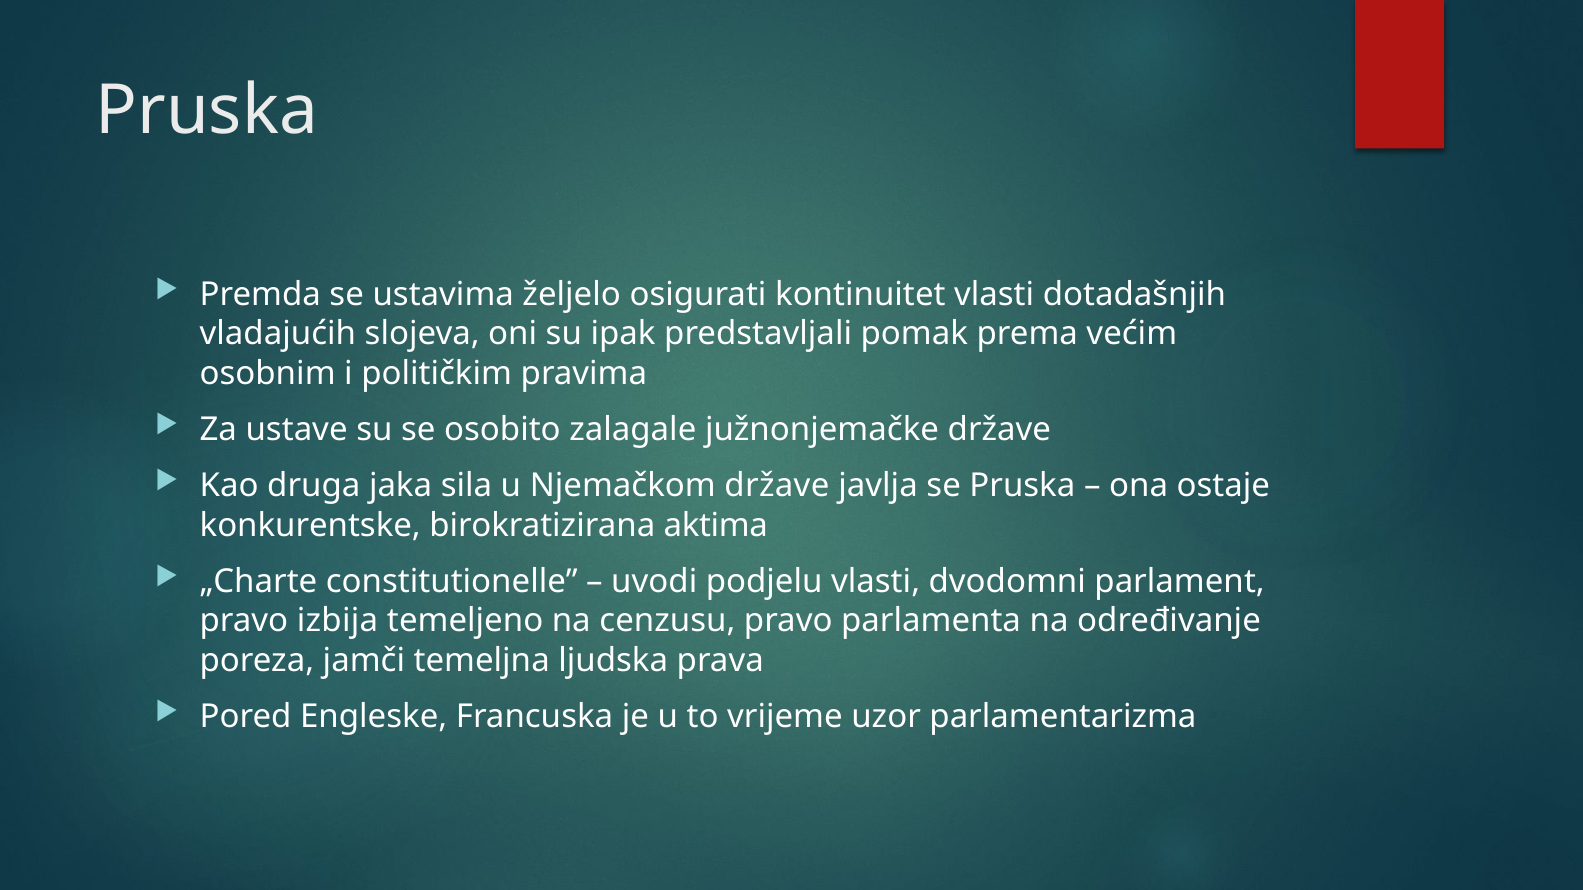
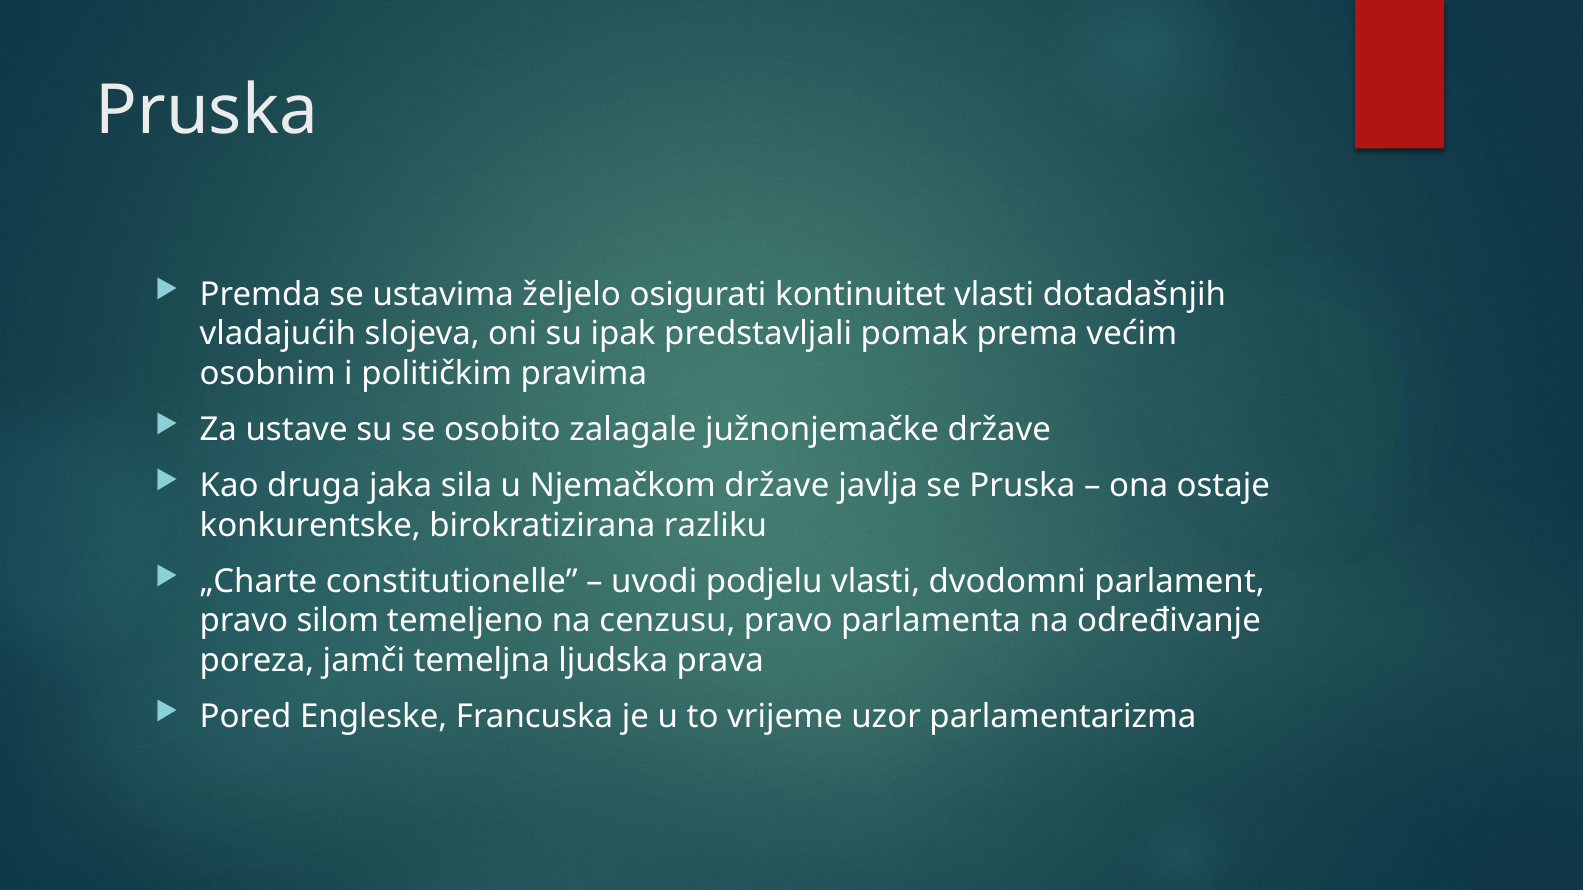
aktima: aktima -> razliku
izbija: izbija -> silom
